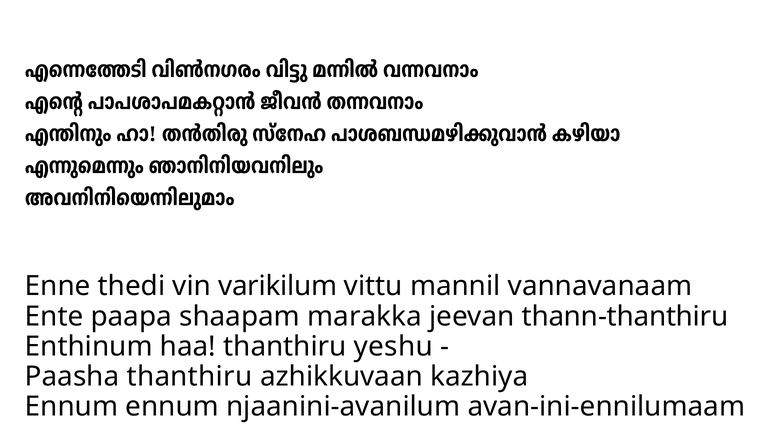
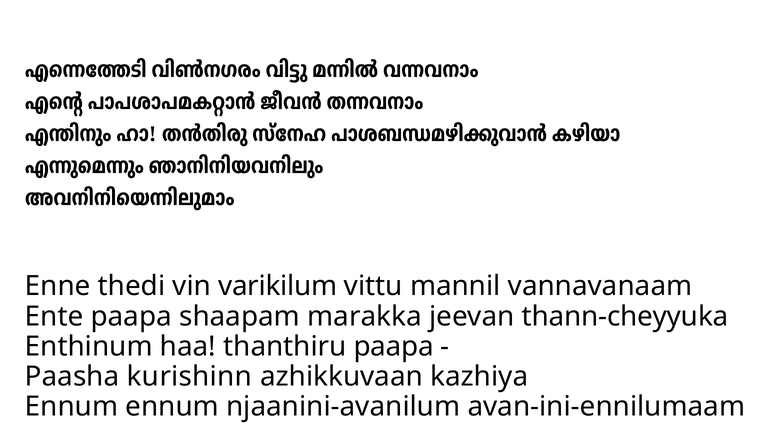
thann-thanthiru: thann-thanthiru -> thann-cheyyuka
thanthiru yeshu: yeshu -> paapa
Paasha thanthiru: thanthiru -> kurishinn
